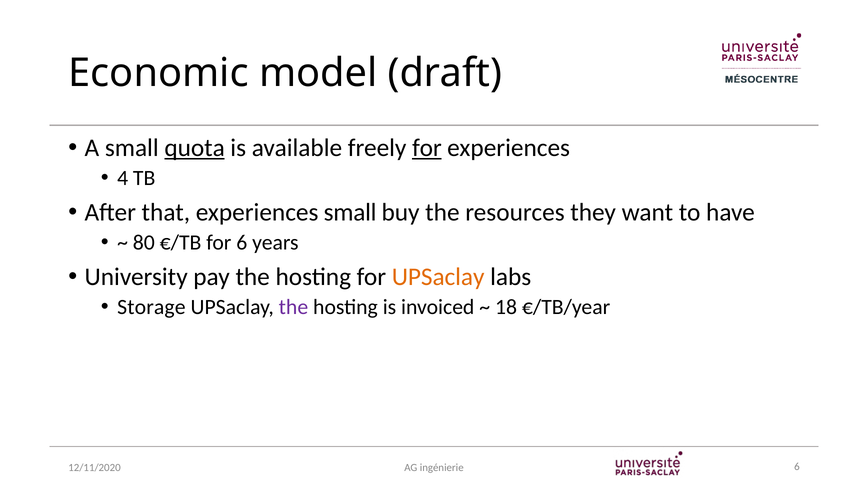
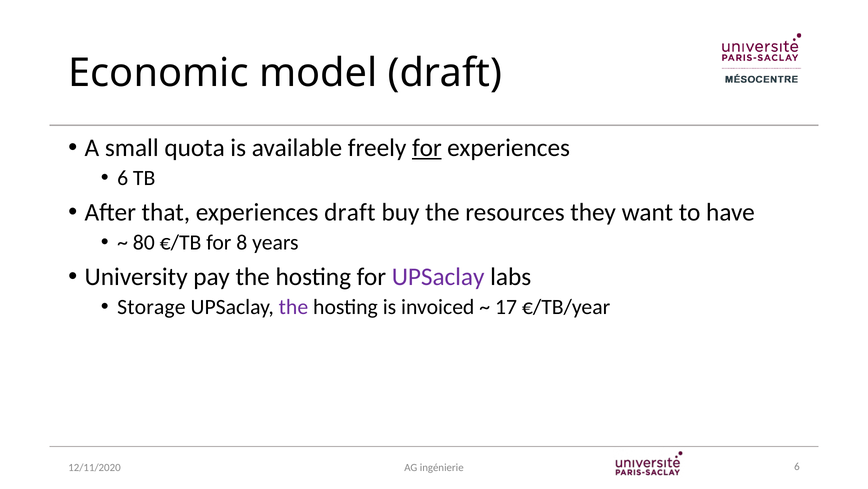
quota underline: present -> none
4 at (123, 178): 4 -> 6
experiences small: small -> draft
for 6: 6 -> 8
UPSaclay at (438, 277) colour: orange -> purple
18: 18 -> 17
